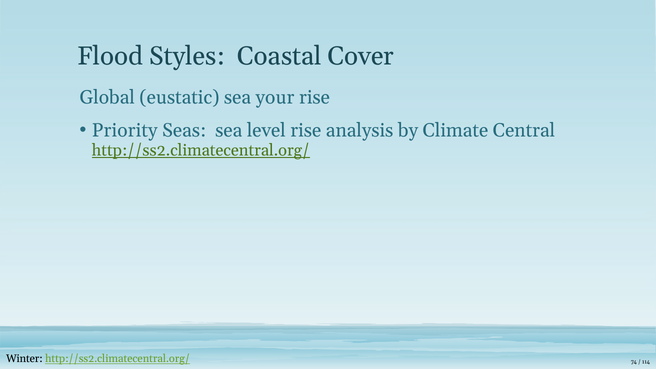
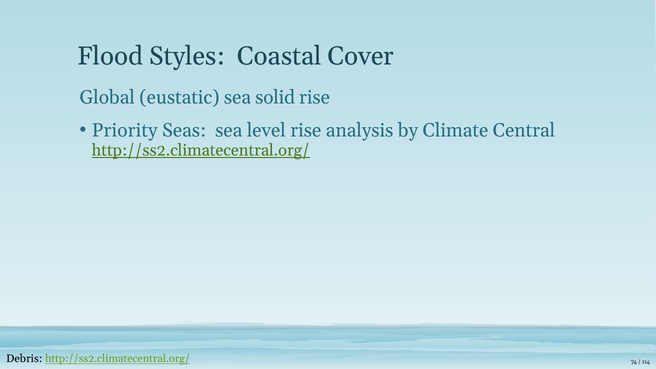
your: your -> solid
Winter: Winter -> Debris
